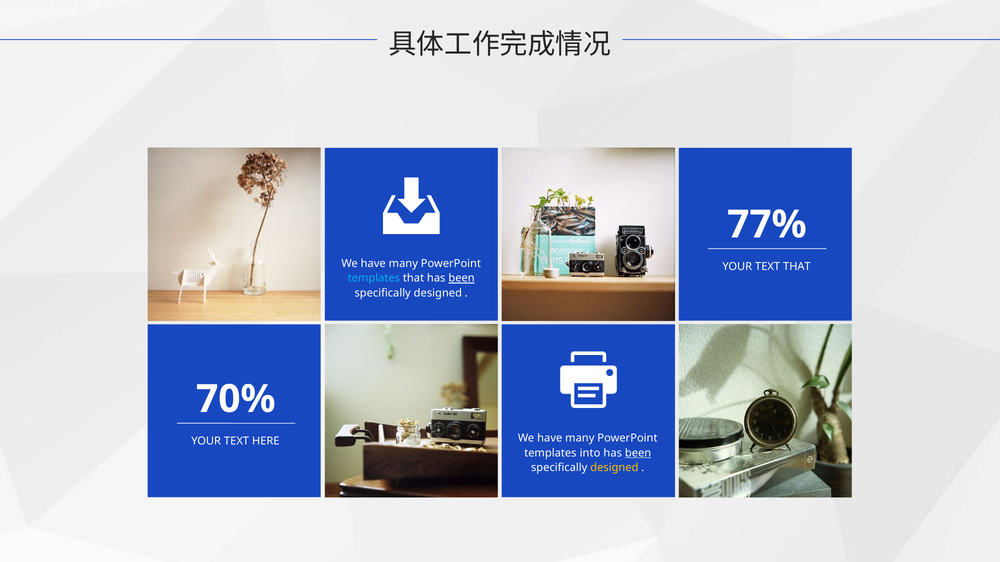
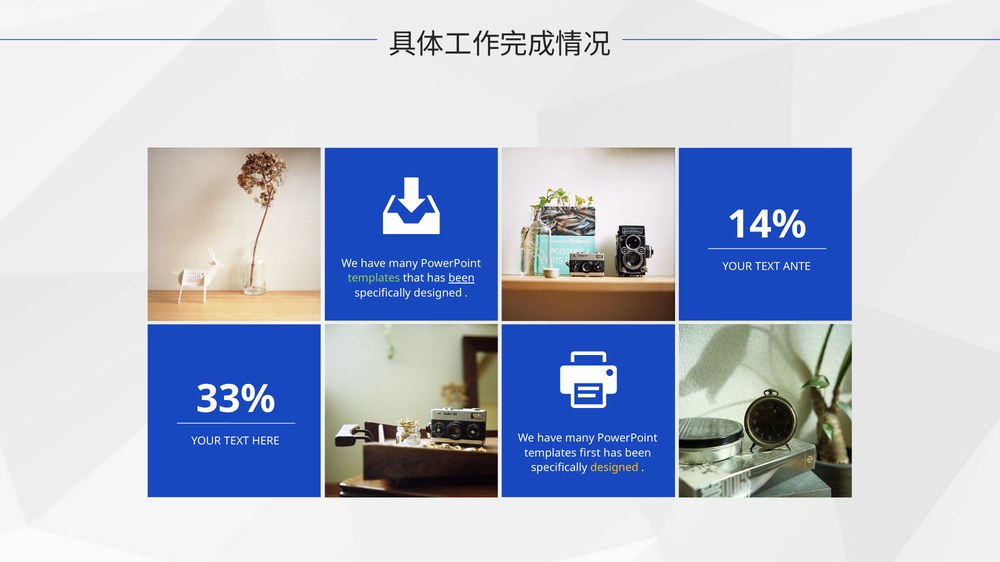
77%: 77% -> 14%
TEXT THAT: THAT -> ANTE
templates at (374, 278) colour: light blue -> light green
70%: 70% -> 33%
into: into -> first
been at (638, 453) underline: present -> none
